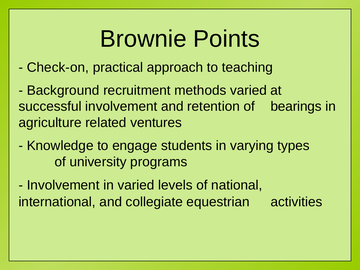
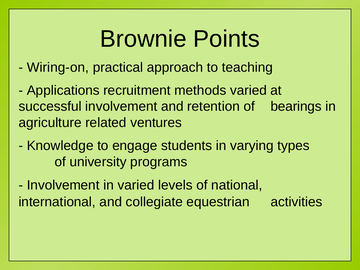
Check-on: Check-on -> Wiring-on
Background: Background -> Applications
